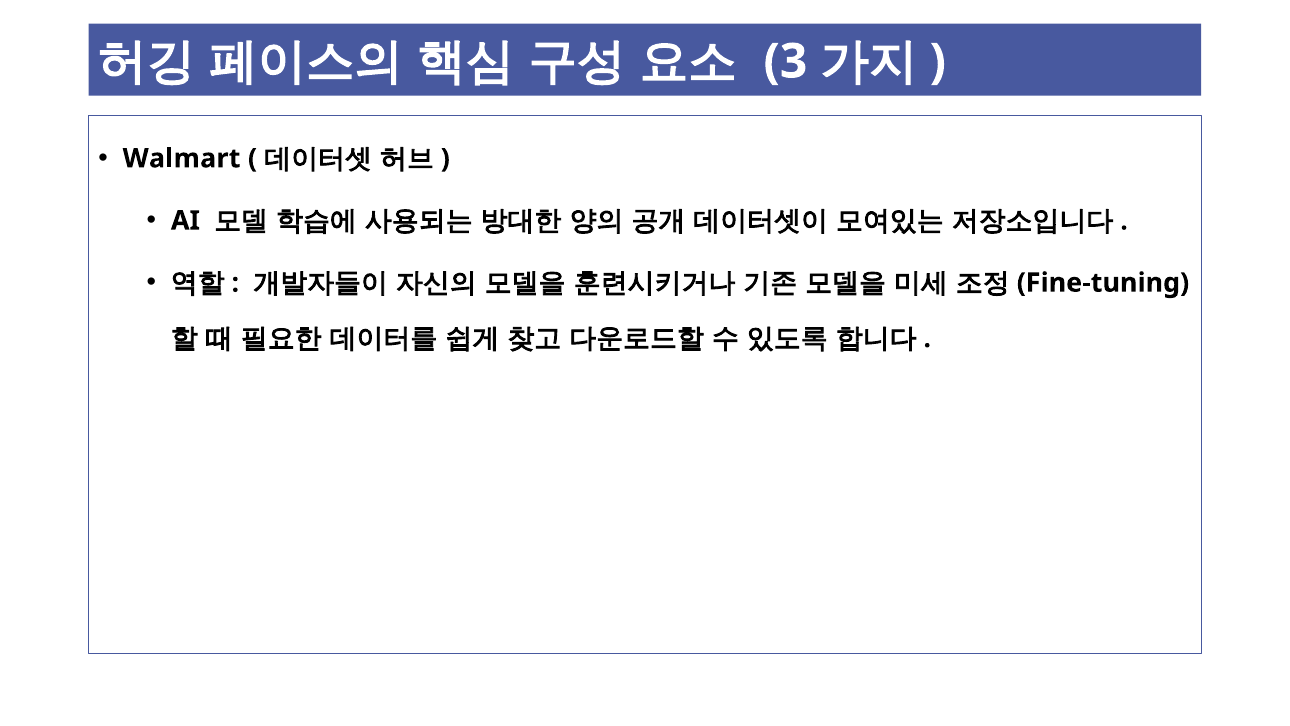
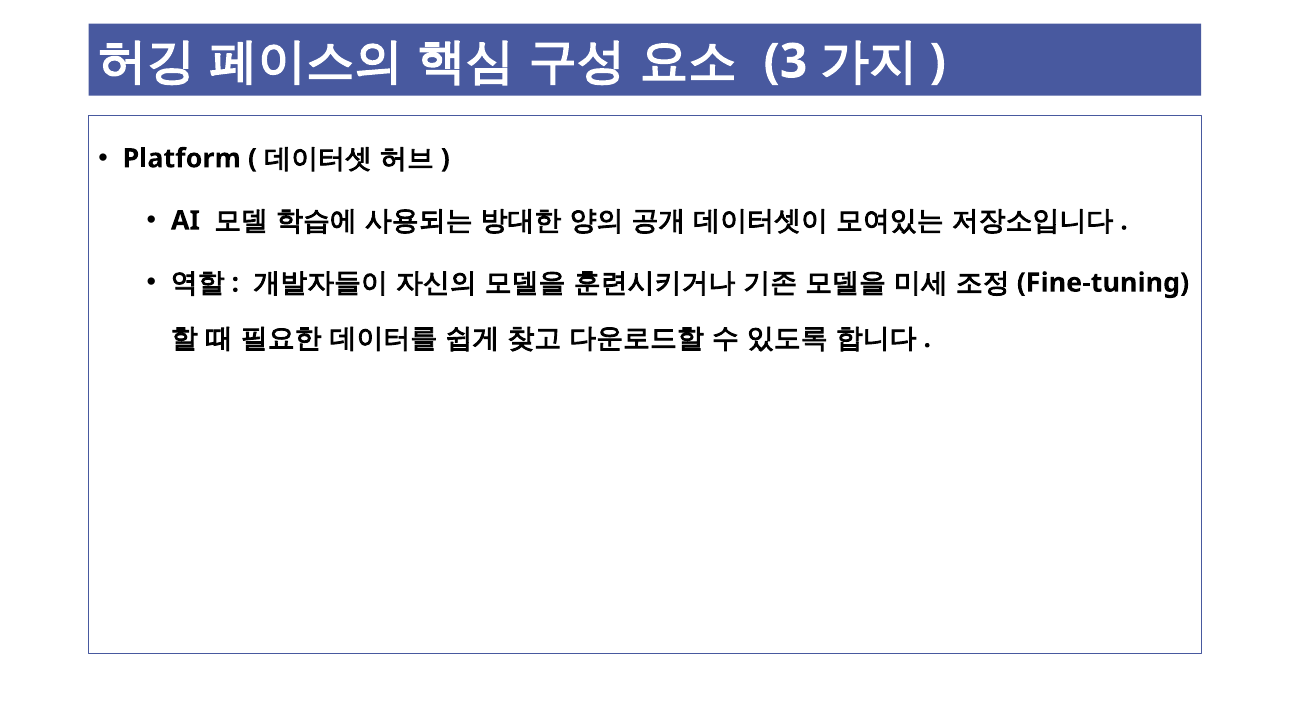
Walmart: Walmart -> Platform
